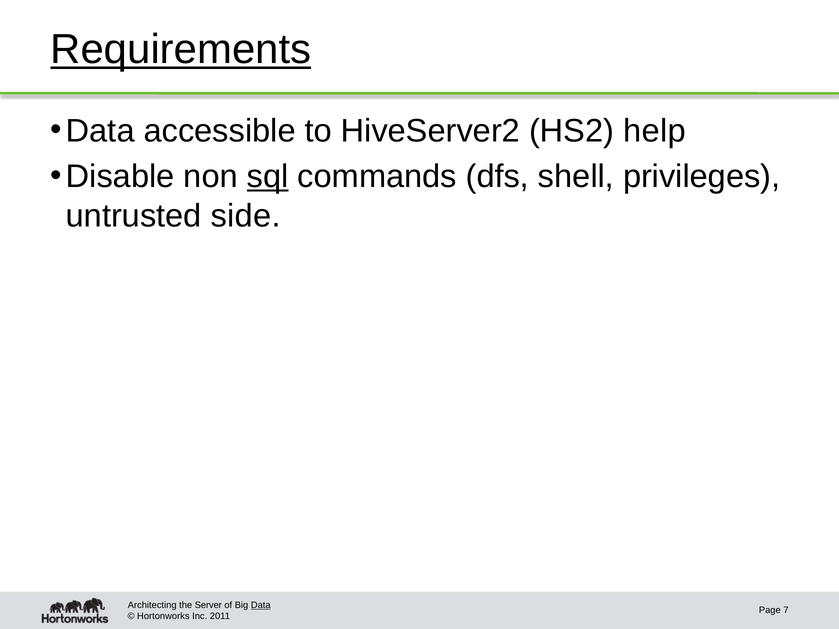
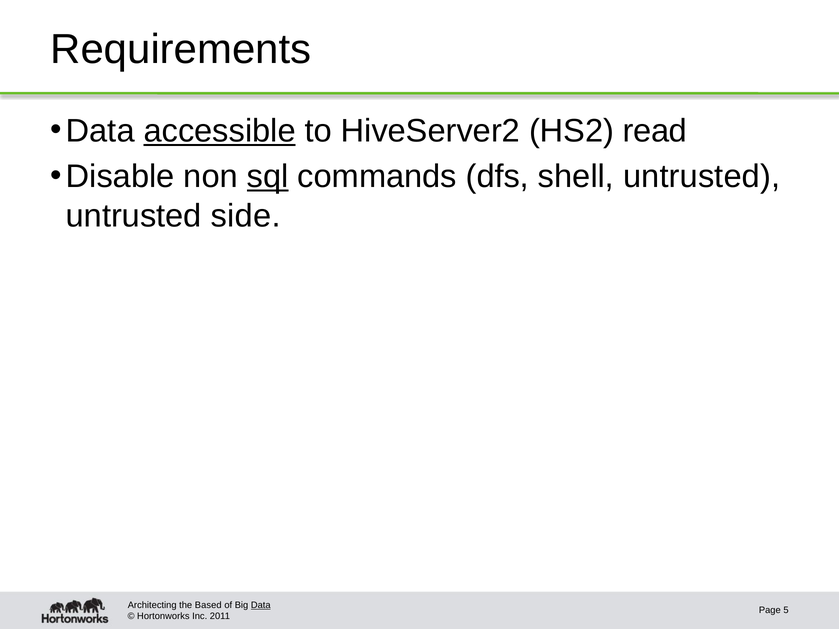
Requirements underline: present -> none
accessible underline: none -> present
help: help -> read
shell privileges: privileges -> untrusted
Server: Server -> Based
7: 7 -> 5
